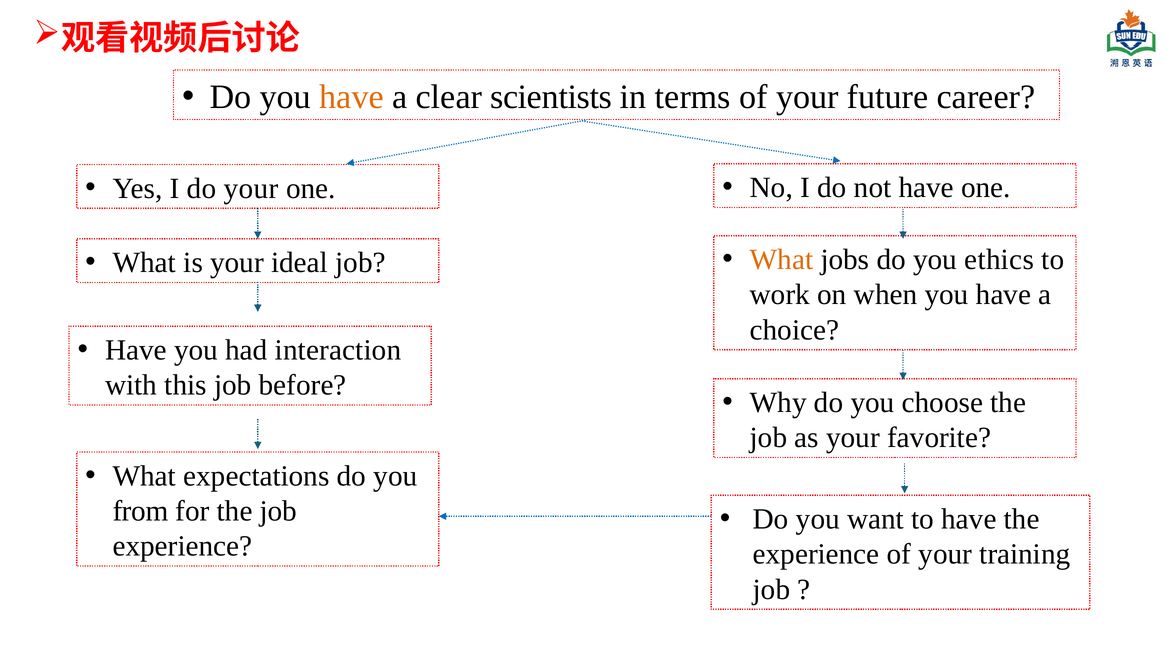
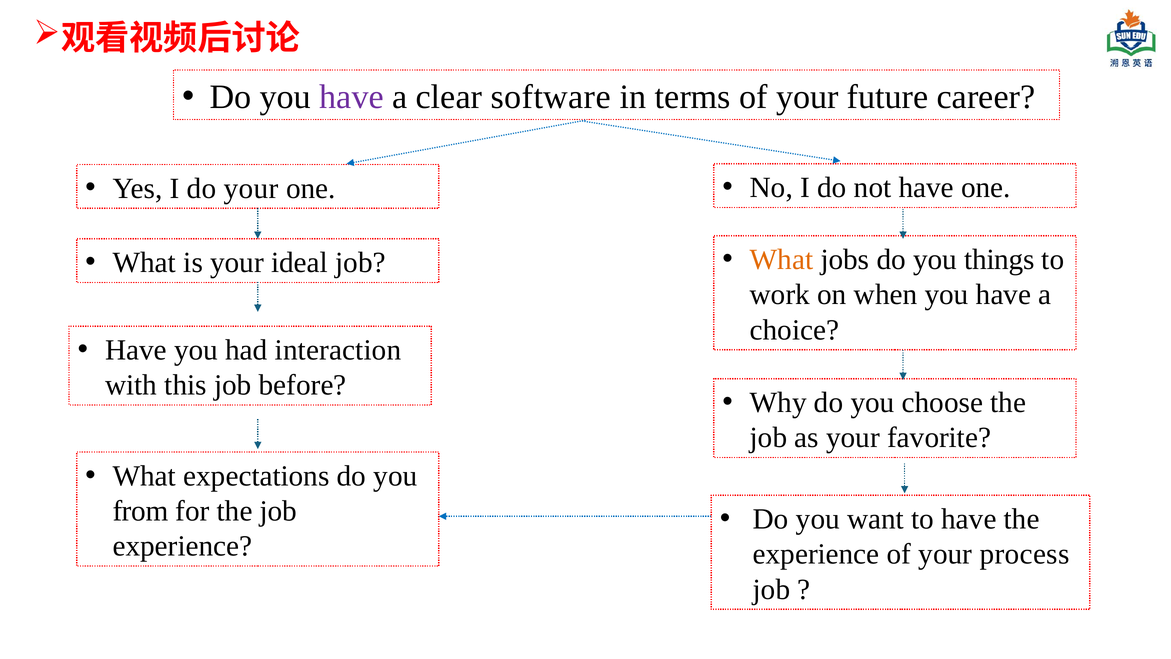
have at (352, 97) colour: orange -> purple
scientists: scientists -> software
ethics: ethics -> things
training: training -> process
